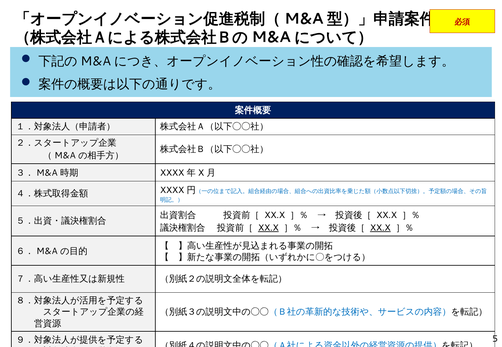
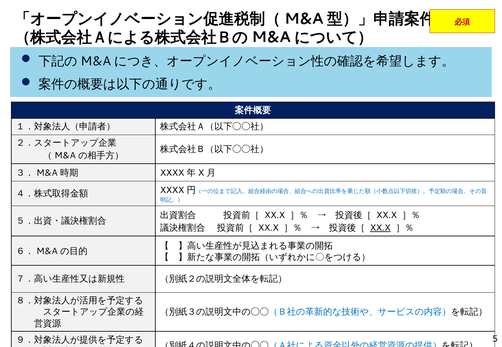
XX.X at (268, 228) underline: present -> none
